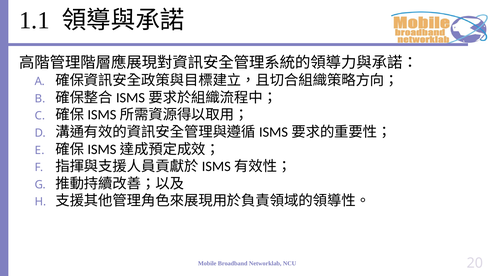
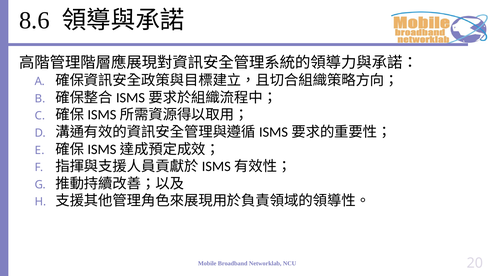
1.1: 1.1 -> 8.6
